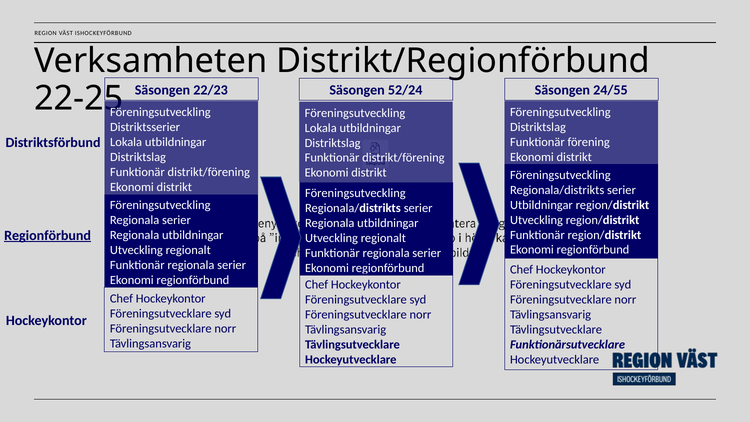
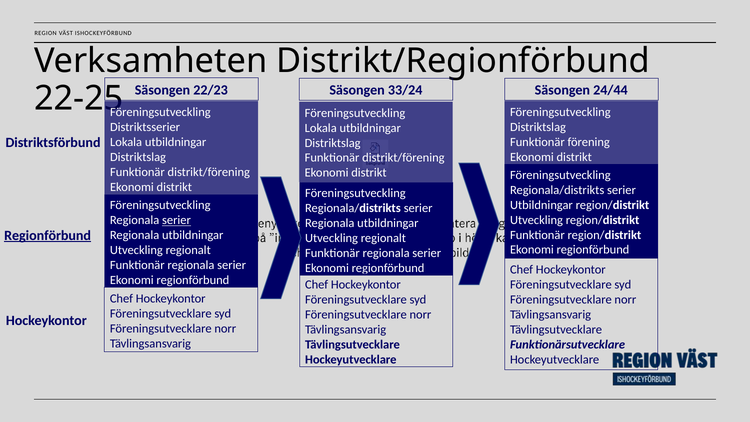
52/24: 52/24 -> 33/24
24/55: 24/55 -> 24/44
serier at (176, 220) underline: none -> present
